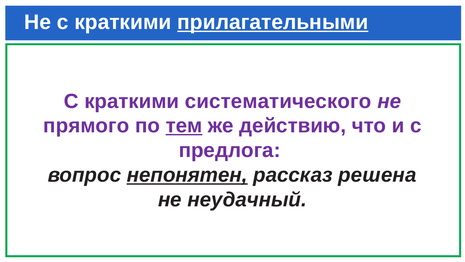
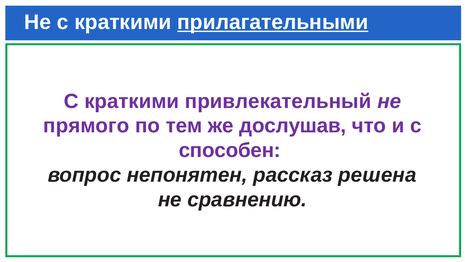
систематического: систематического -> привлекательный
тем underline: present -> none
действию: действию -> дослушав
предлога: предлога -> способен
непонятен underline: present -> none
неудачный: неудачный -> сравнению
